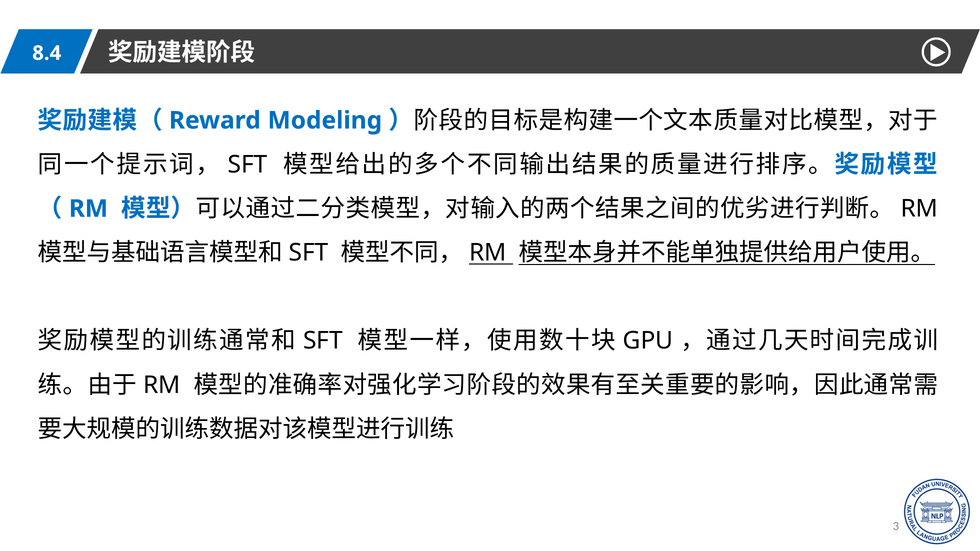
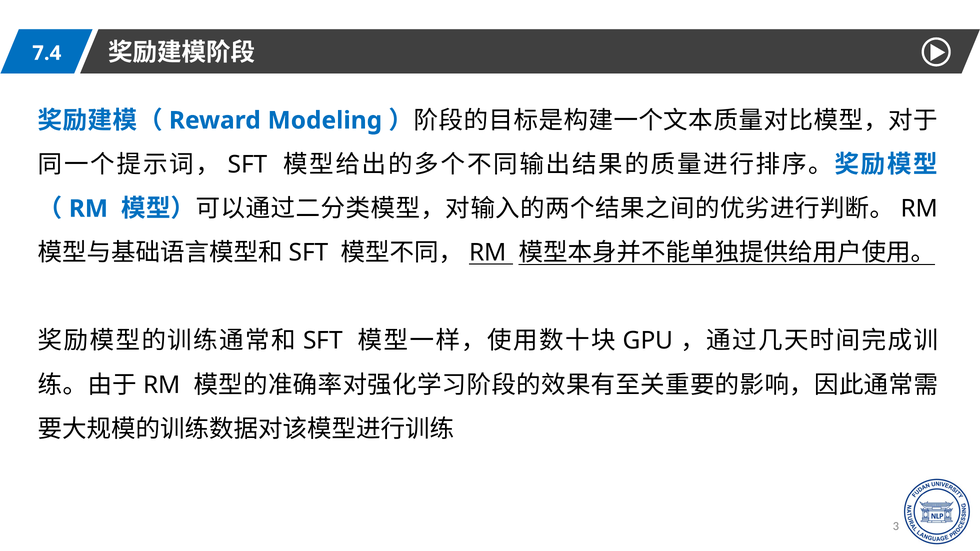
8.4: 8.4 -> 7.4
